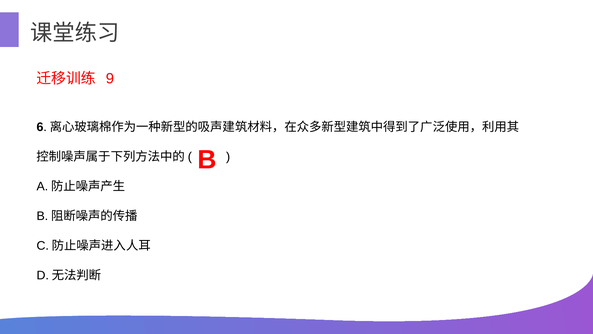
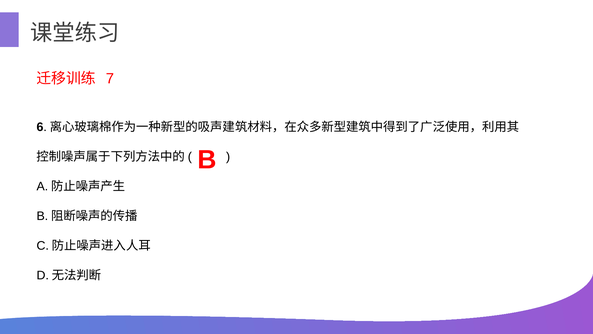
9: 9 -> 7
